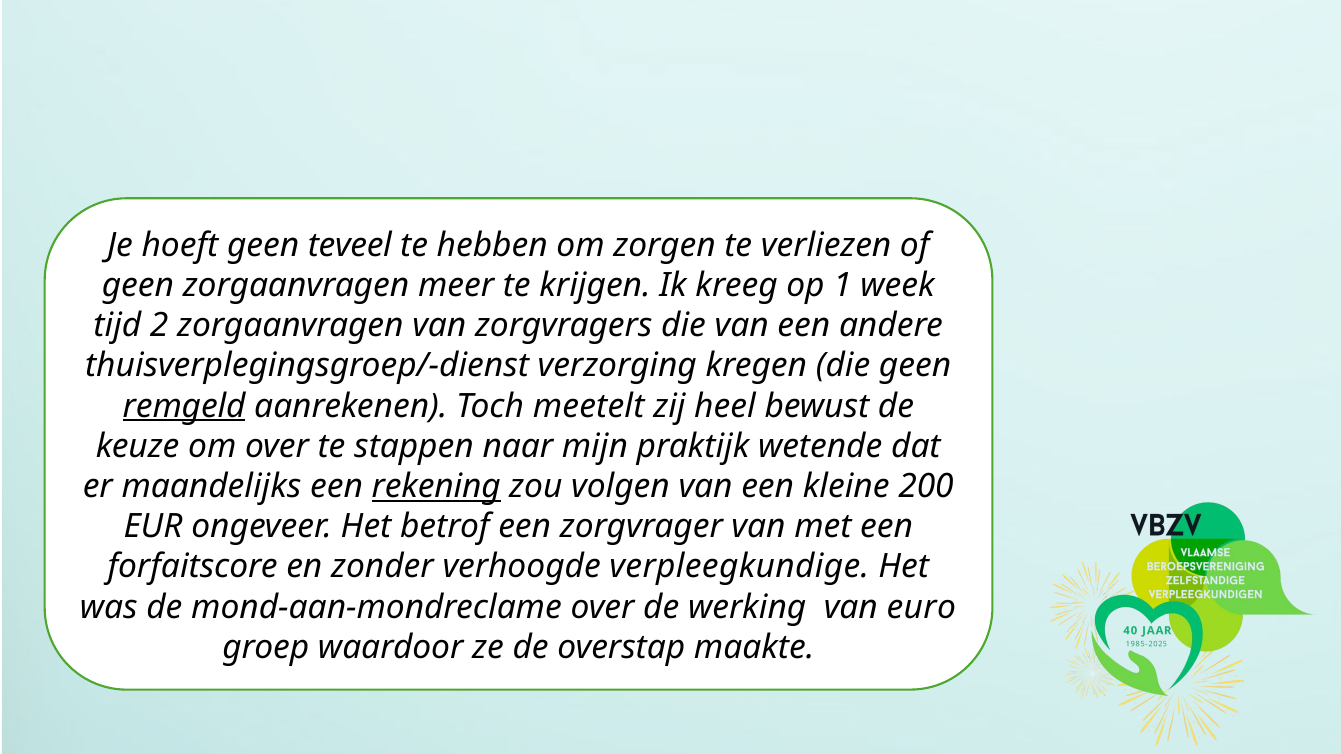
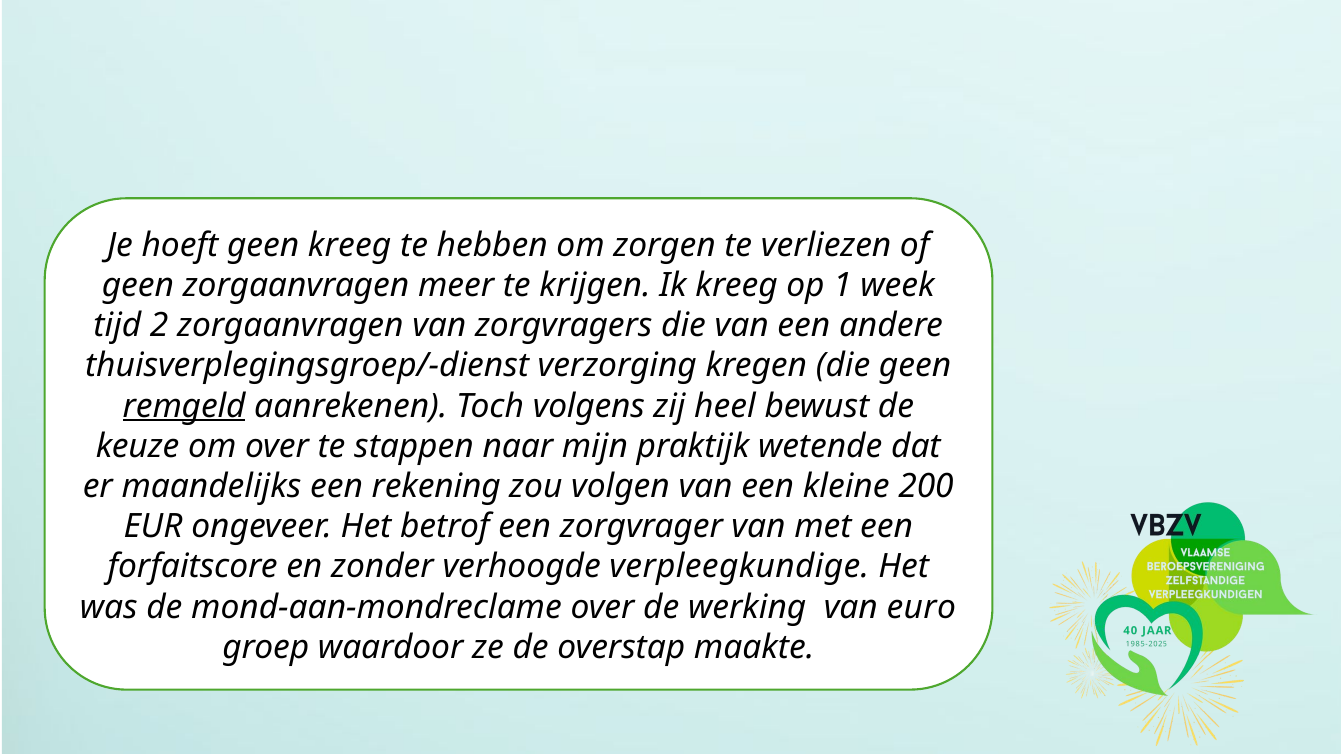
geen teveel: teveel -> kreeg
meetelt: meetelt -> volgens
rekening underline: present -> none
